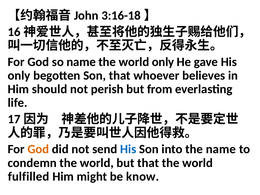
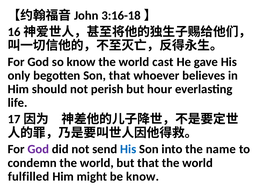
so name: name -> know
world only: only -> cast
from: from -> hour
God at (38, 149) colour: orange -> purple
